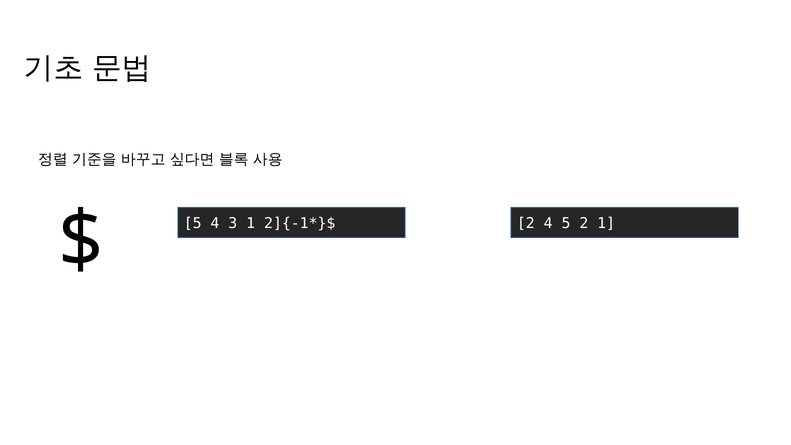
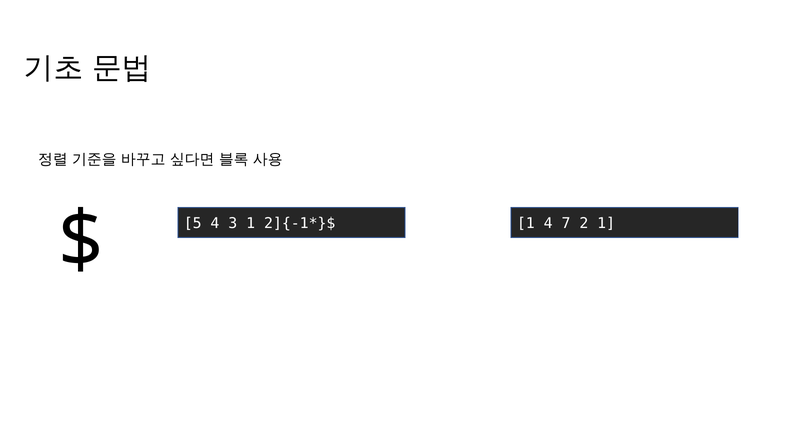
2 at (526, 224): 2 -> 1
4 5: 5 -> 7
